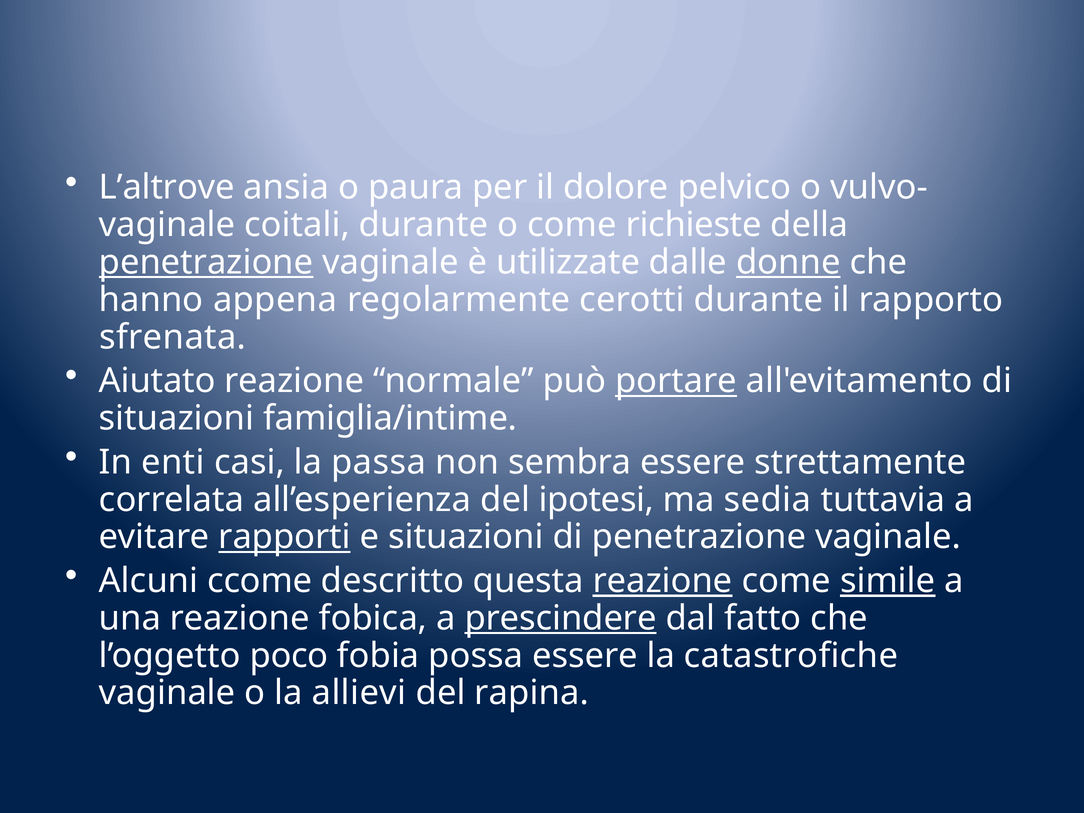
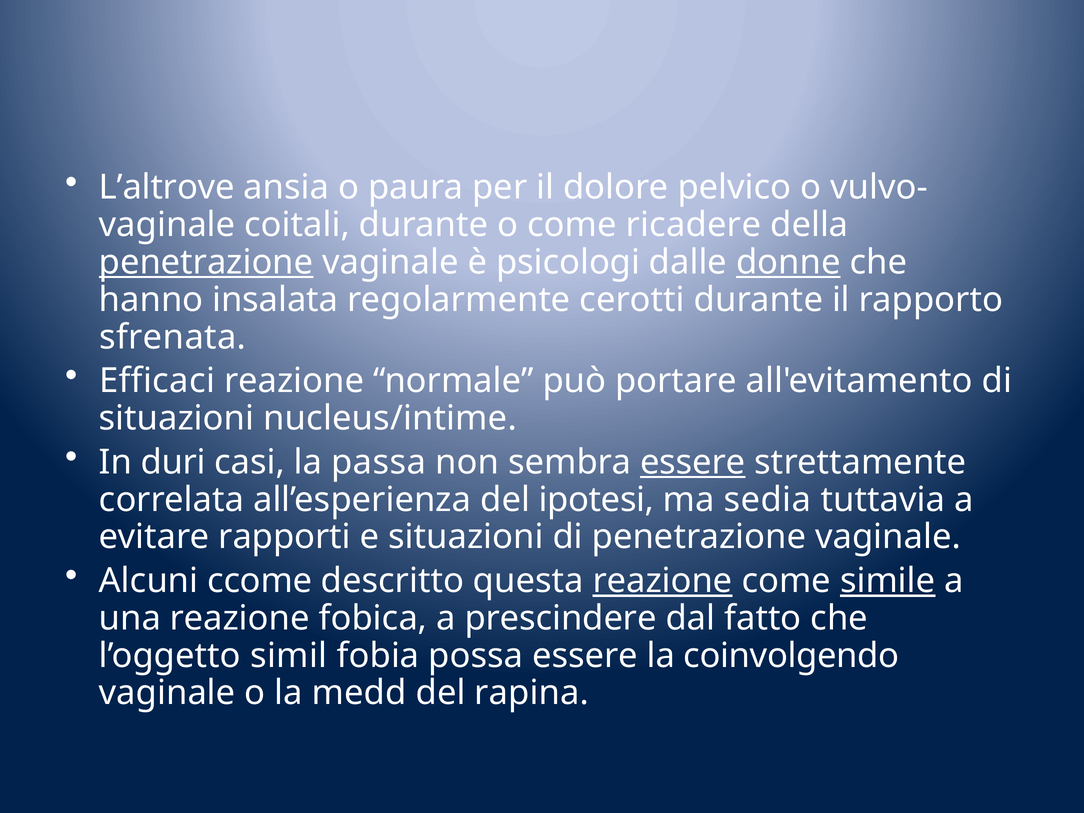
richieste: richieste -> ricadere
utilizzate: utilizzate -> psicologi
appena: appena -> insalata
Aiutato: Aiutato -> Efficaci
portare underline: present -> none
famiglia/intime: famiglia/intime -> nucleus/intime
enti: enti -> duri
essere at (693, 462) underline: none -> present
rapporti underline: present -> none
prescindere underline: present -> none
poco: poco -> simil
catastrofiche: catastrofiche -> coinvolgendo
allievi: allievi -> medd
